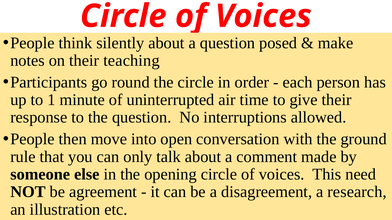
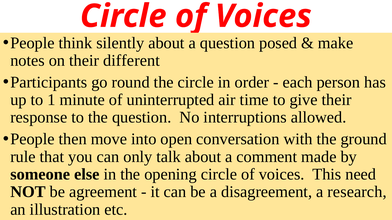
teaching: teaching -> different
